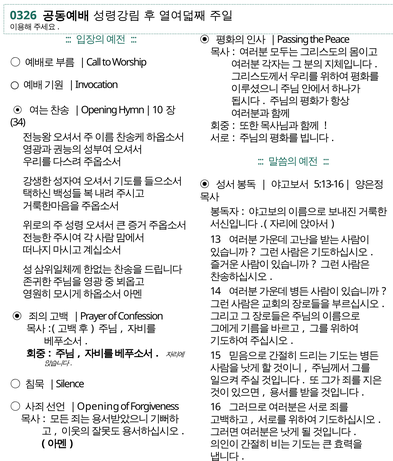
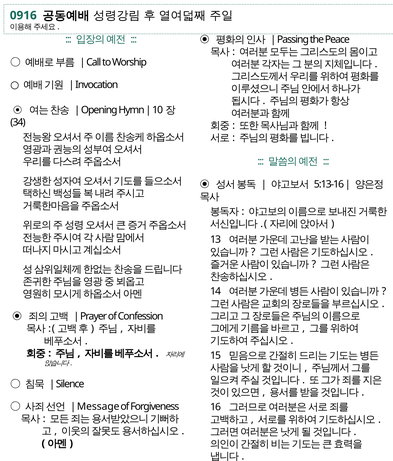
0326: 0326 -> 0916
Opening at (98, 406): Opening -> Message
